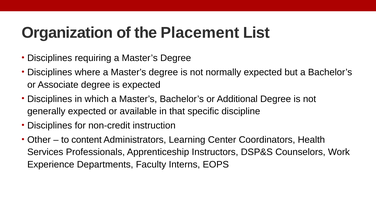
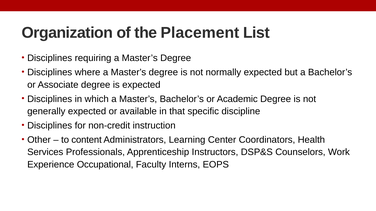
Additional: Additional -> Academic
Departments: Departments -> Occupational
